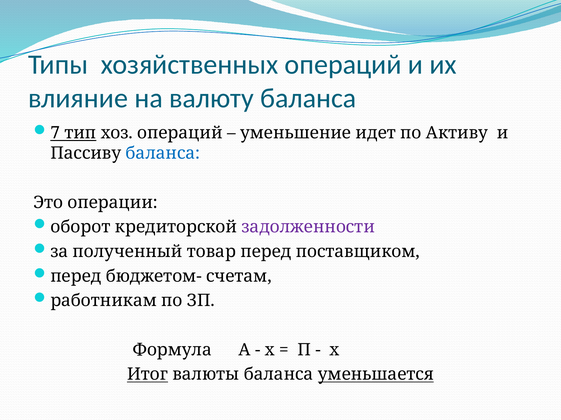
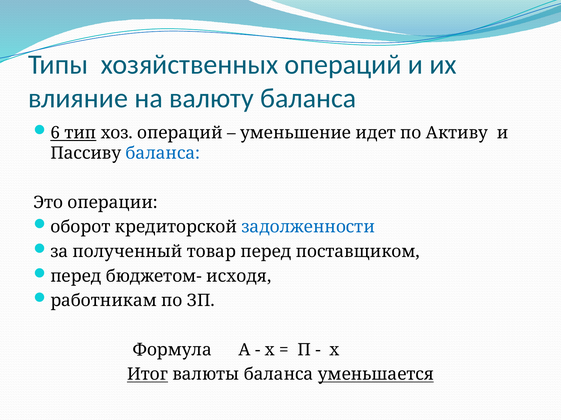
7: 7 -> 6
задолженности colour: purple -> blue
счетам: счетам -> исходя
